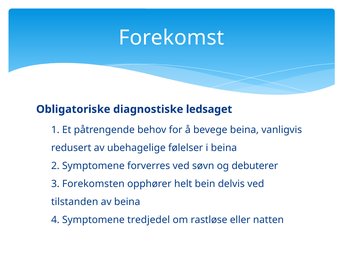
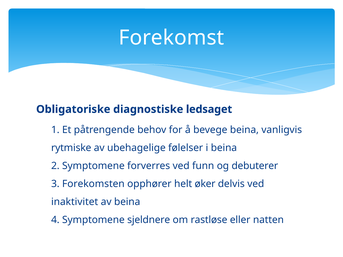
redusert: redusert -> rytmiske
søvn: søvn -> funn
bein: bein -> øker
tilstanden: tilstanden -> inaktivitet
tredjedel: tredjedel -> sjeldnere
